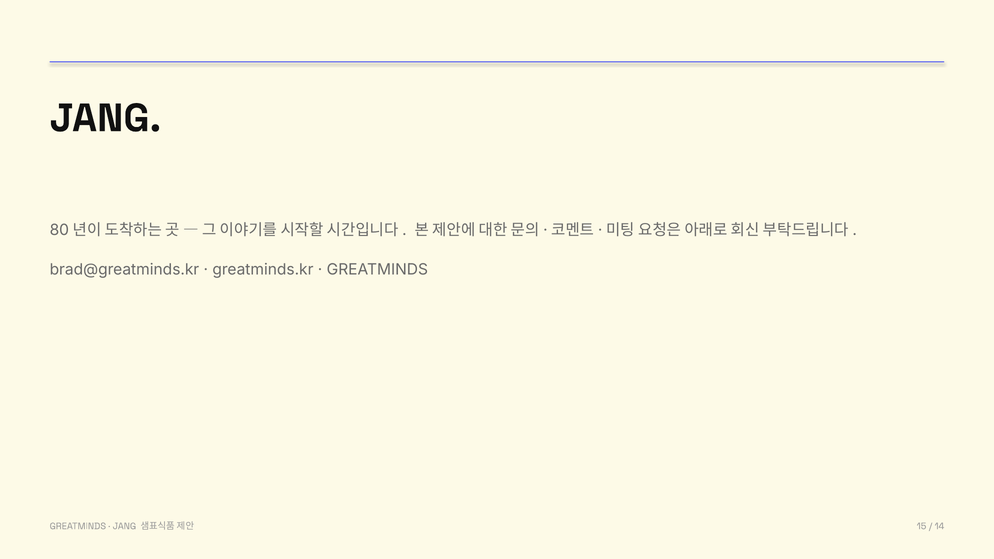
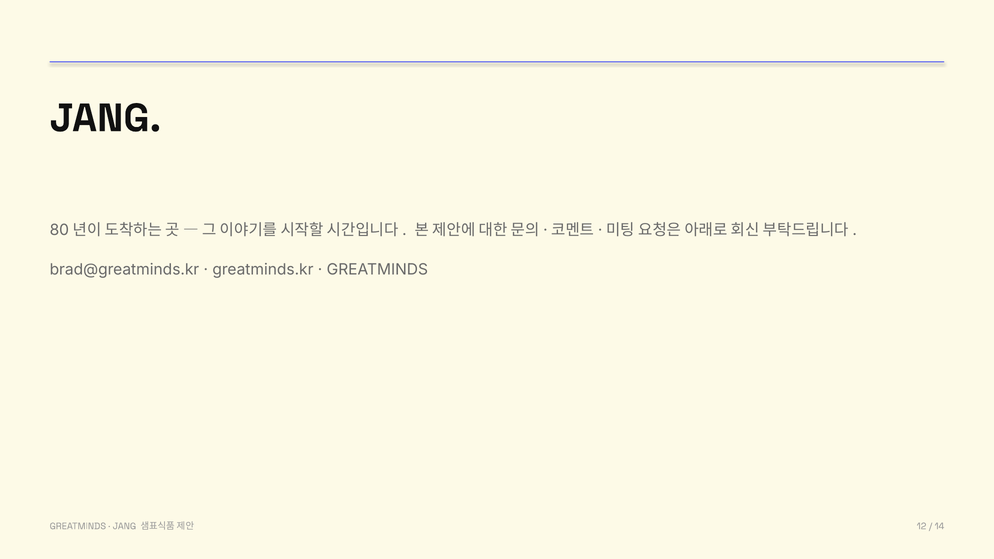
15: 15 -> 12
